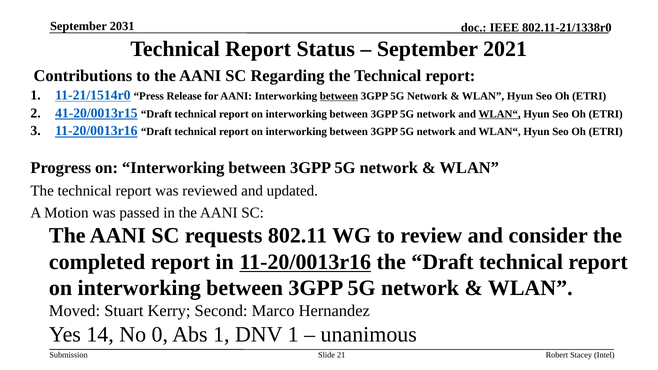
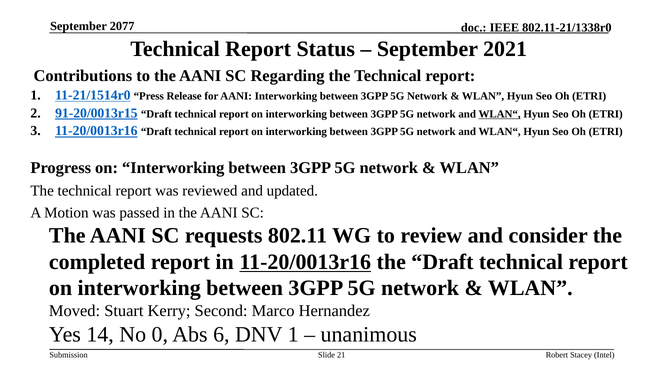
2031: 2031 -> 2077
between at (339, 96) underline: present -> none
41-20/0013r15: 41-20/0013r15 -> 91-20/0013r15
Abs 1: 1 -> 6
